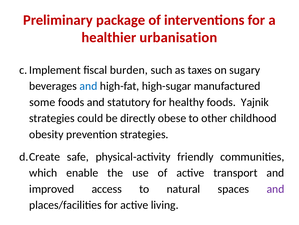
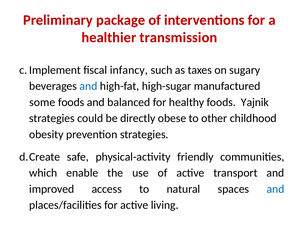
urbanisation: urbanisation -> transmission
burden: burden -> infancy
statutory: statutory -> balanced
and at (275, 188) colour: purple -> blue
